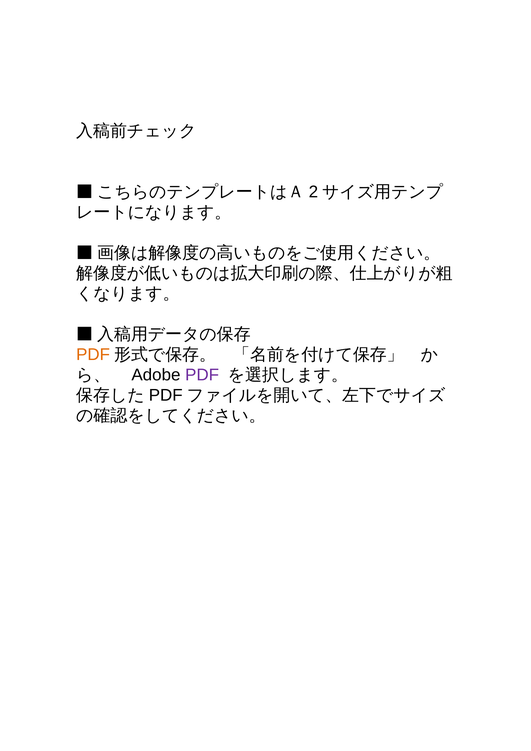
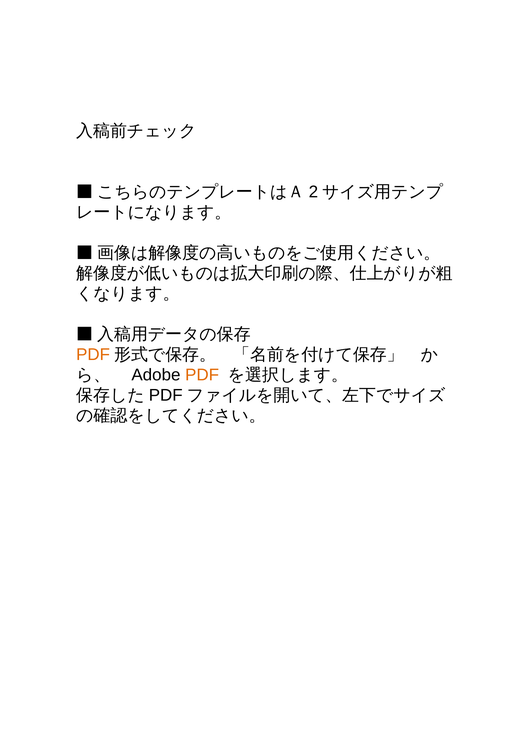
PDF at (202, 375) colour: purple -> orange
